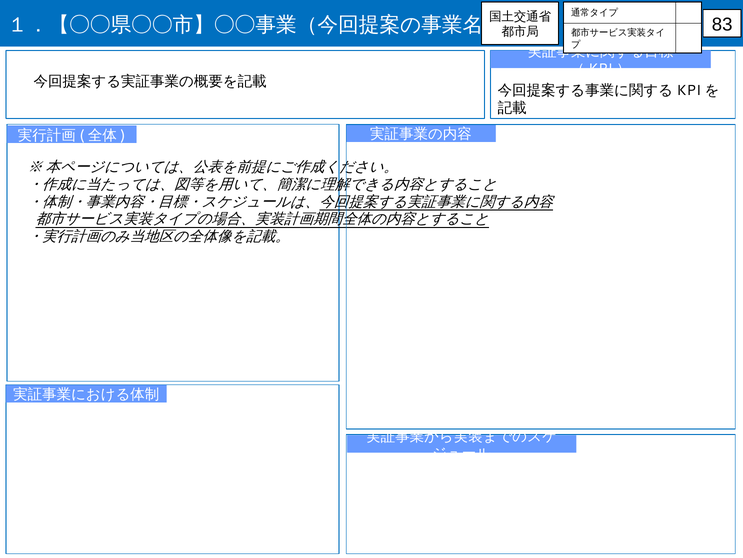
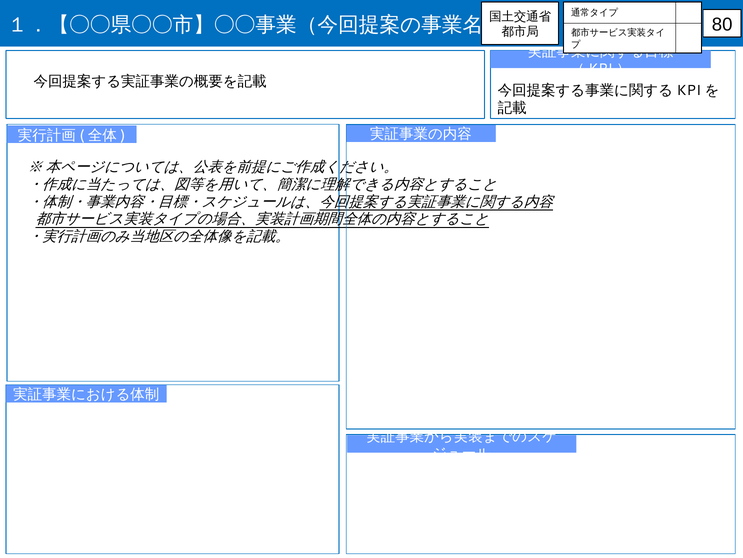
83: 83 -> 80
